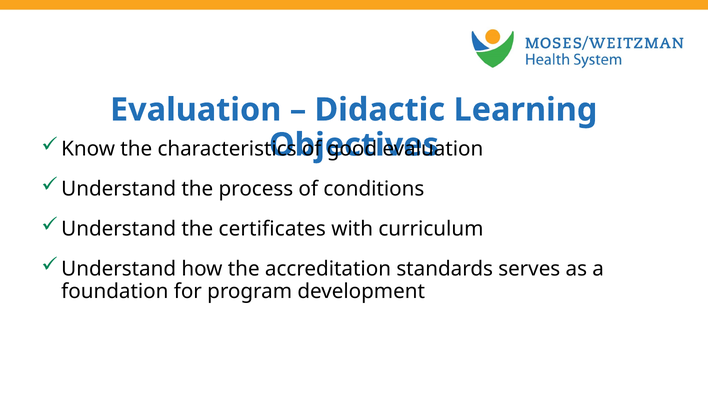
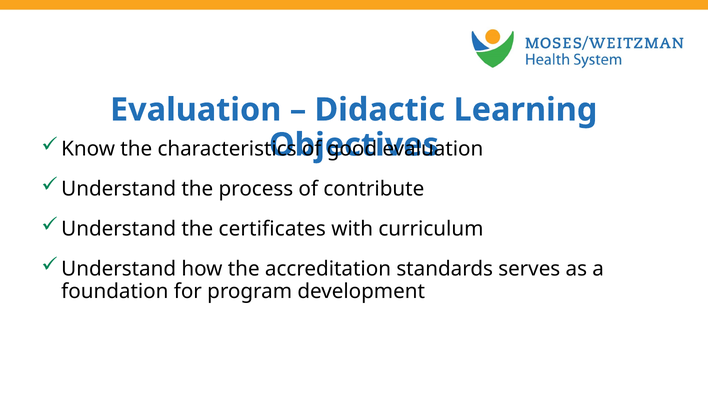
conditions: conditions -> contribute
